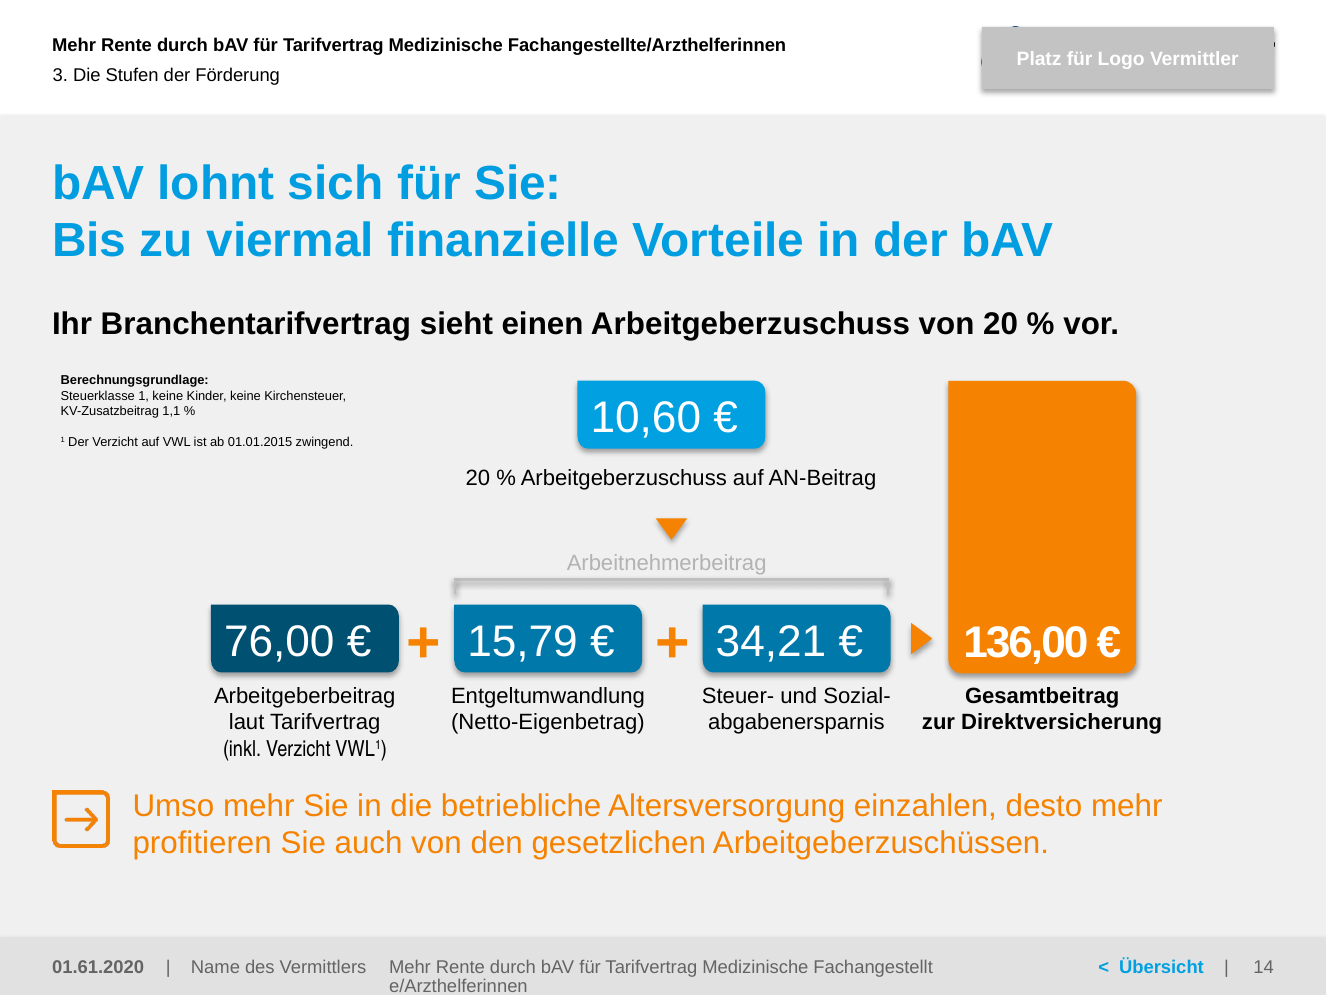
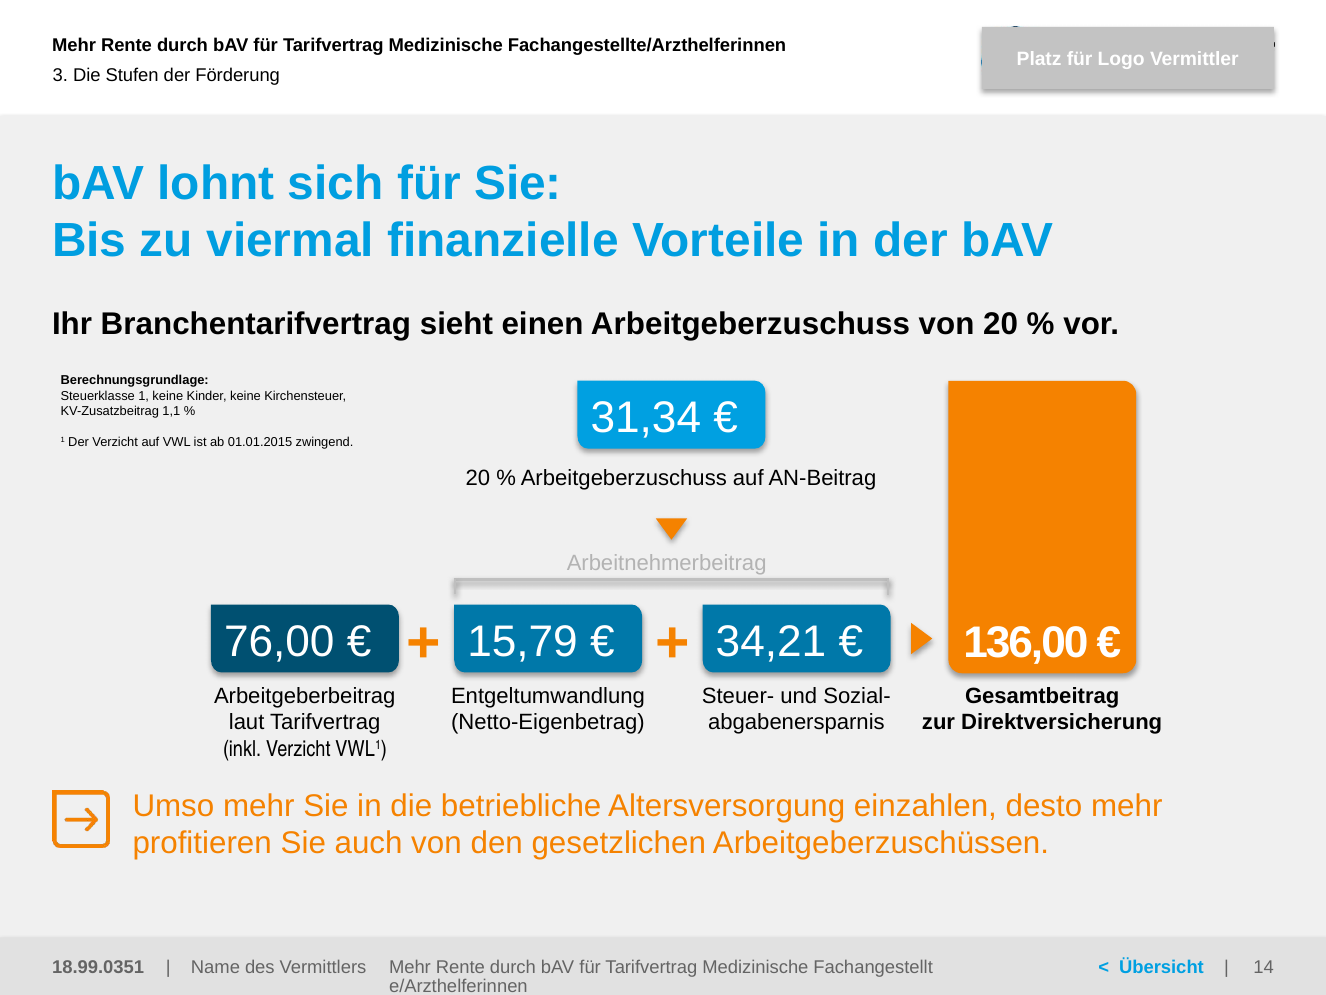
10,60: 10,60 -> 31,34
01.61.2020: 01.61.2020 -> 18.99.0351
